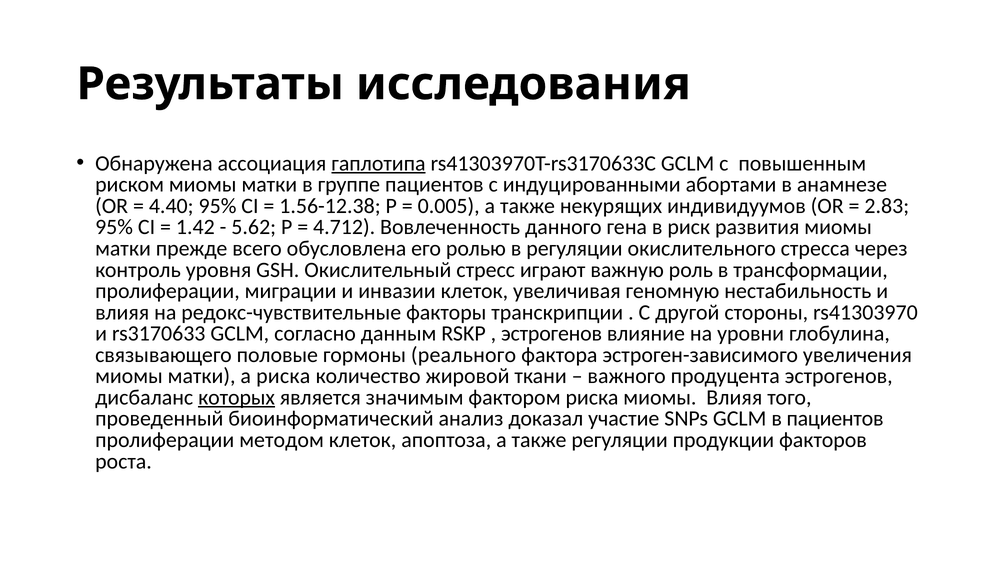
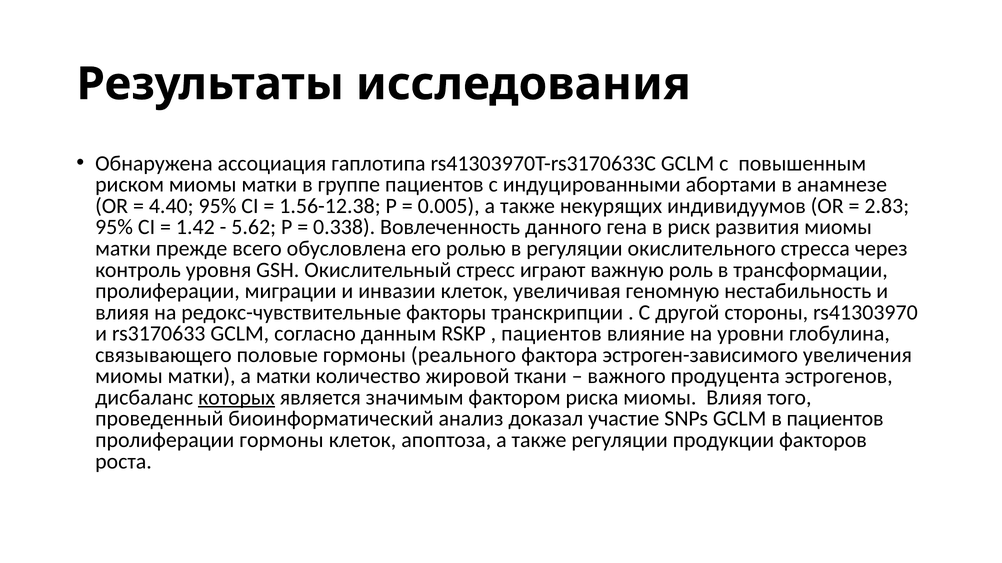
гаплотипа underline: present -> none
4.712: 4.712 -> 0.338
эстрогенов at (552, 334): эстрогенов -> пациентов
а риска: риска -> матки
пролиферации методом: методом -> гормоны
